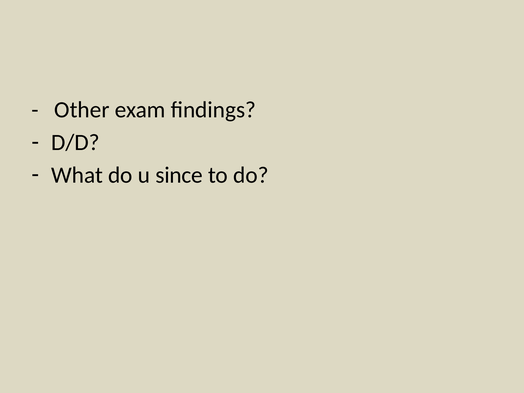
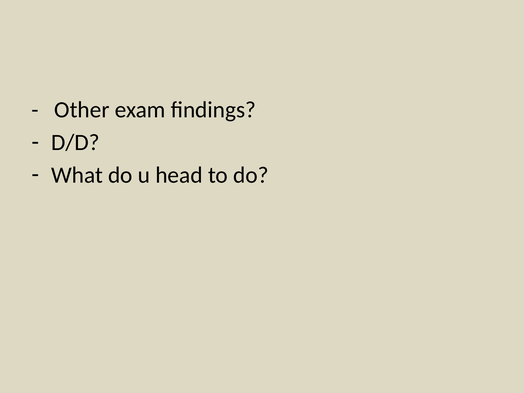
since: since -> head
